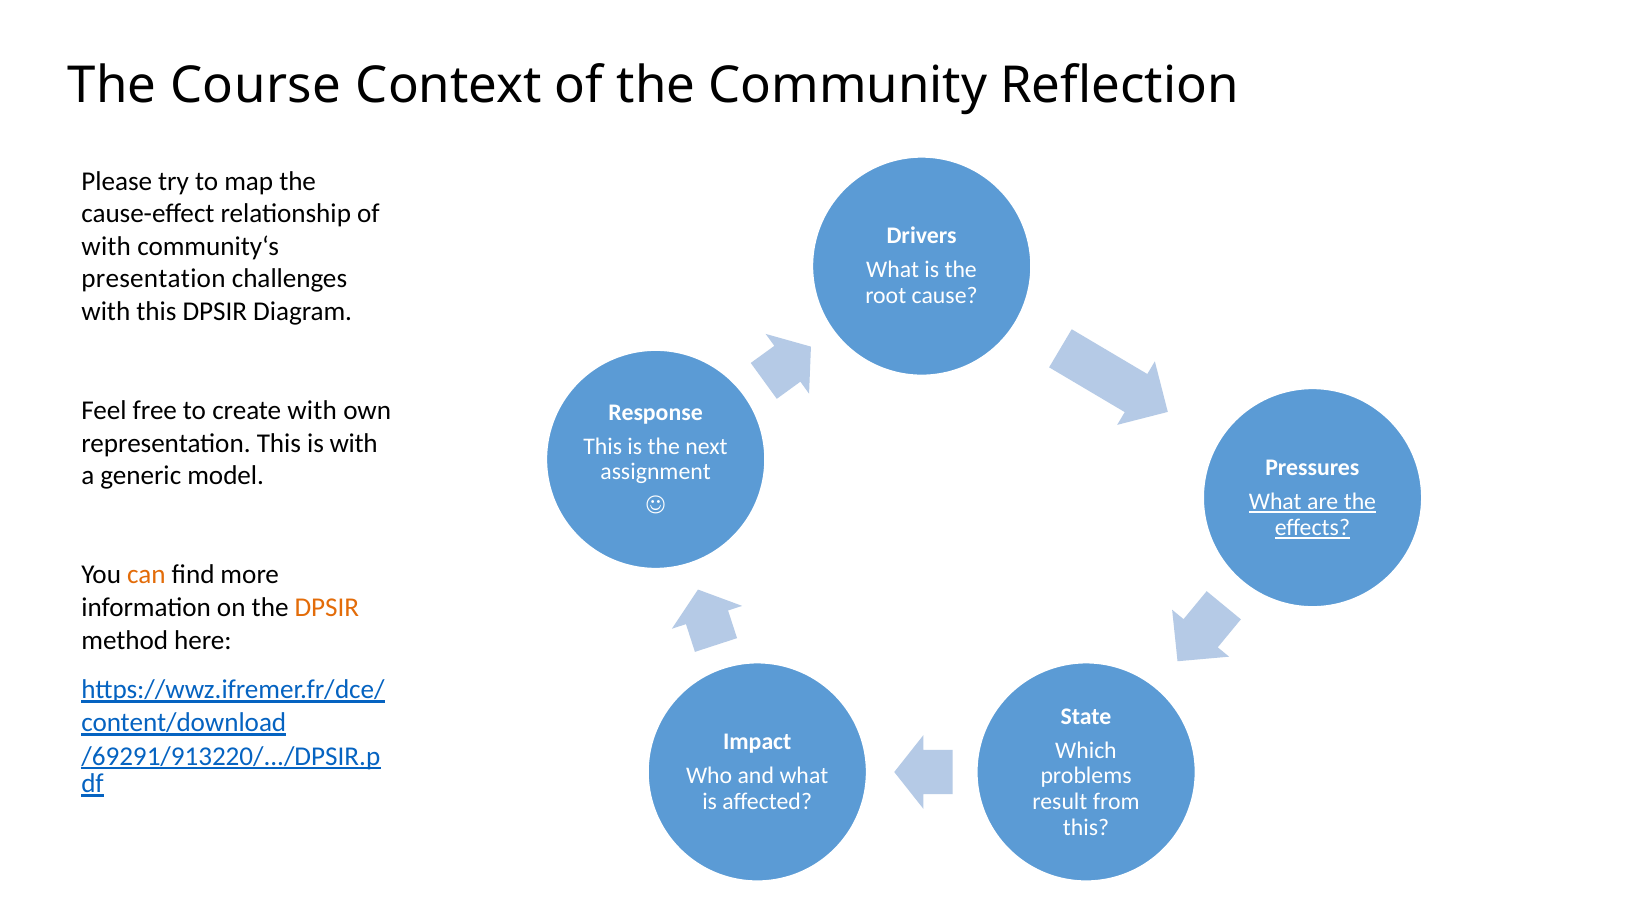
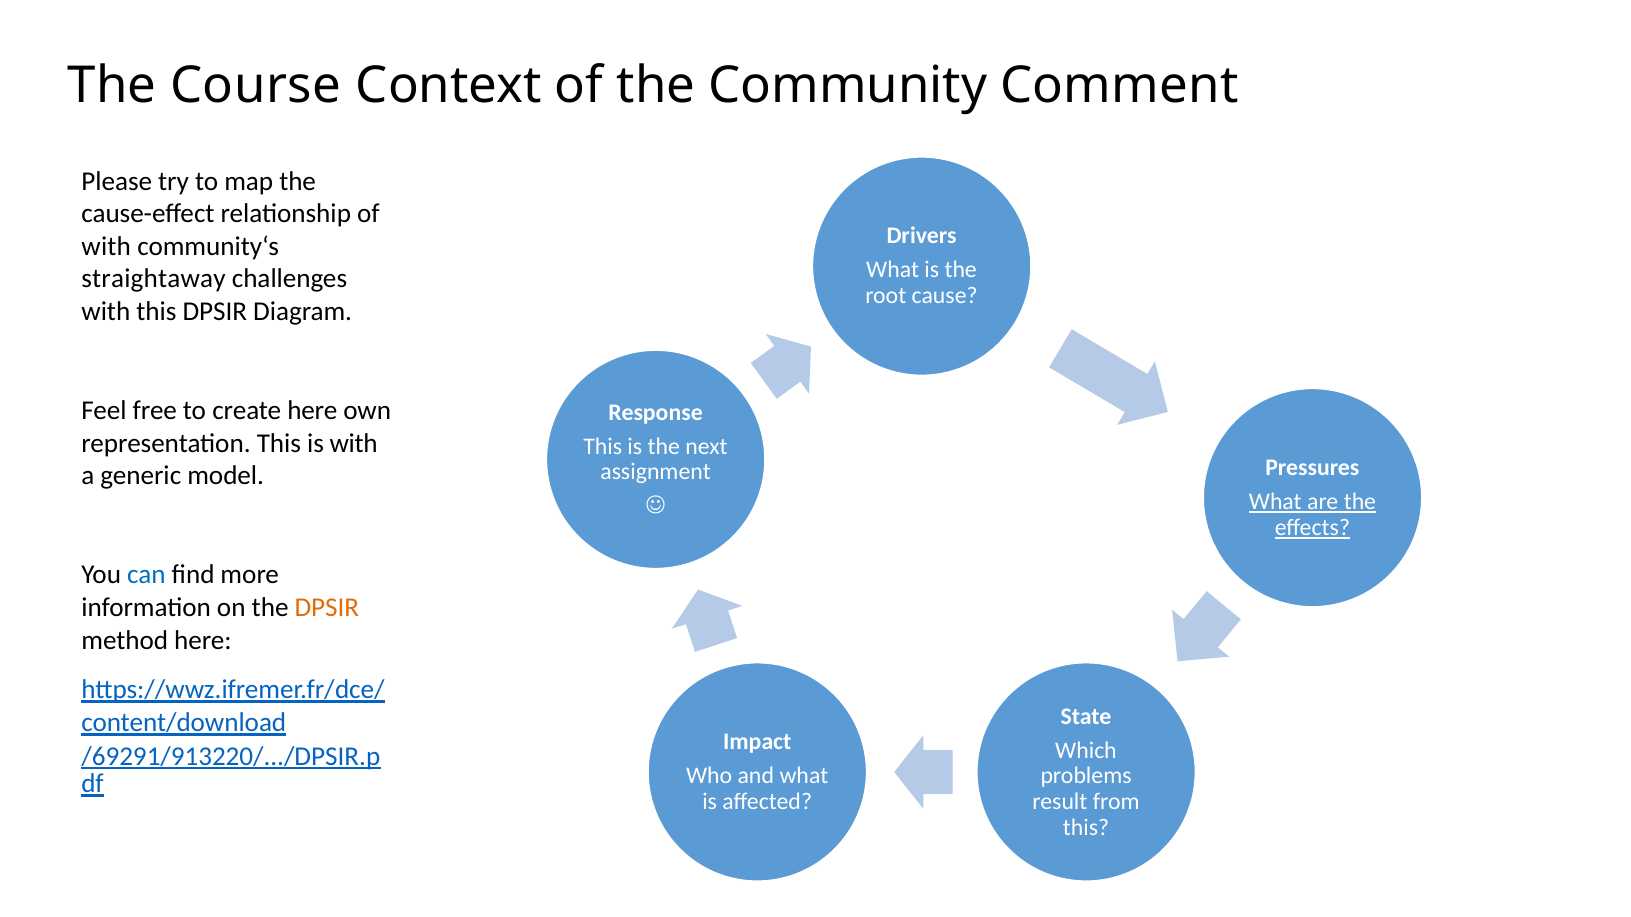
Reflection: Reflection -> Comment
presentation: presentation -> straightaway
create with: with -> here
can colour: orange -> blue
